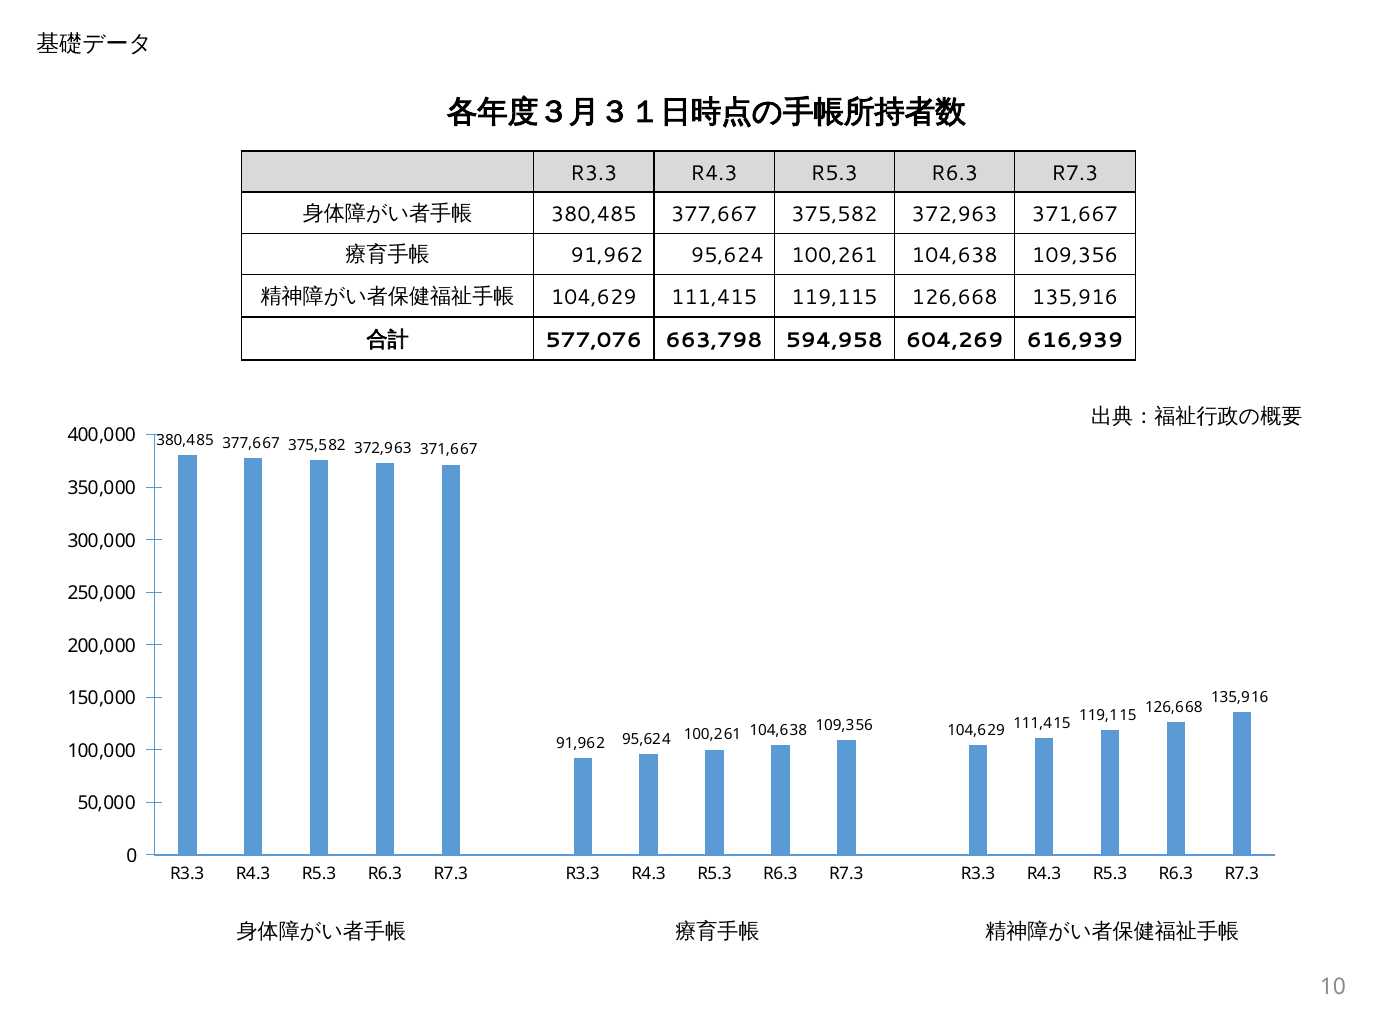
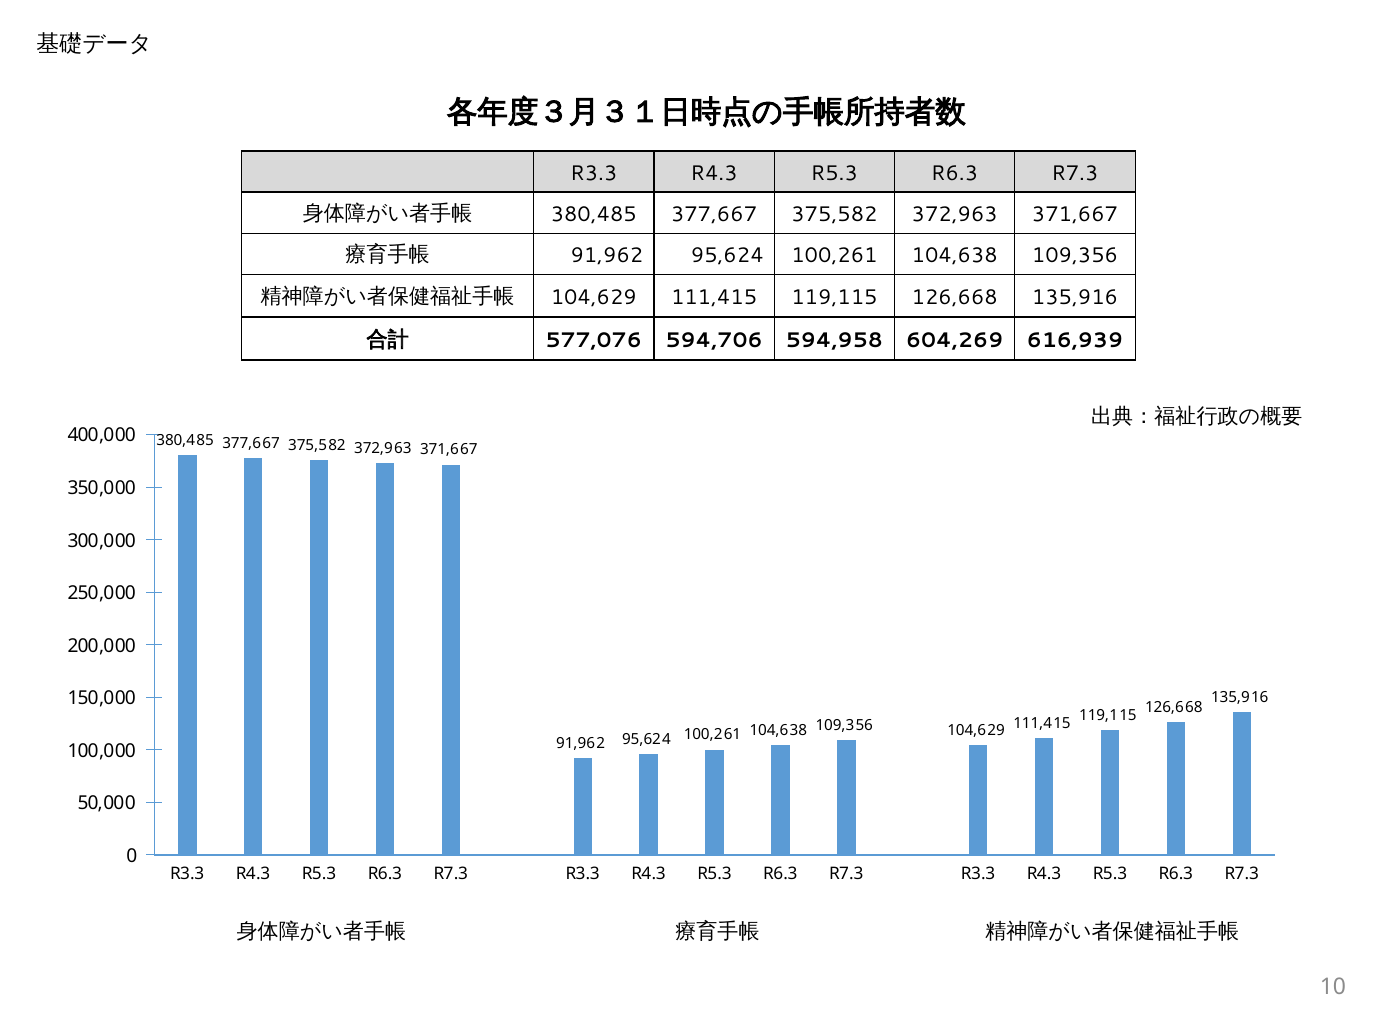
663,798: 663,798 -> 594,706
